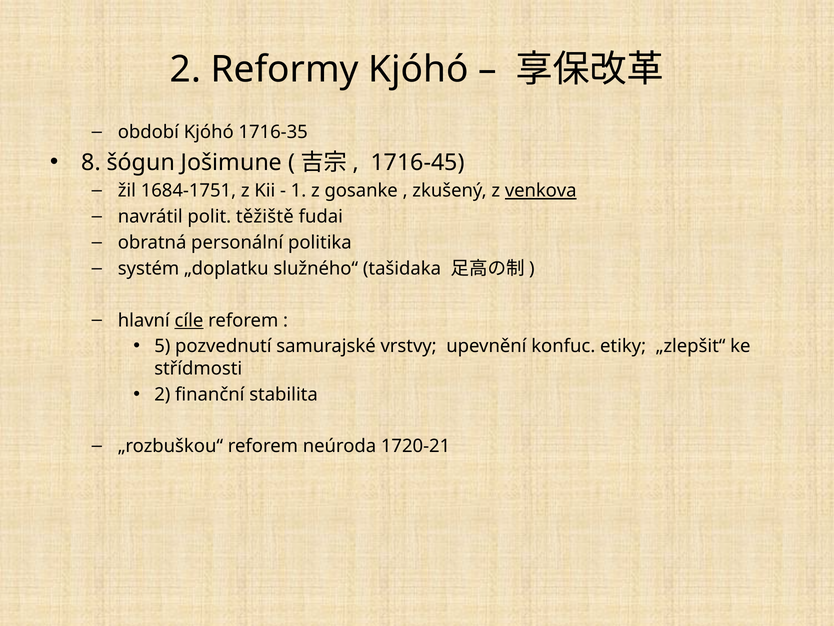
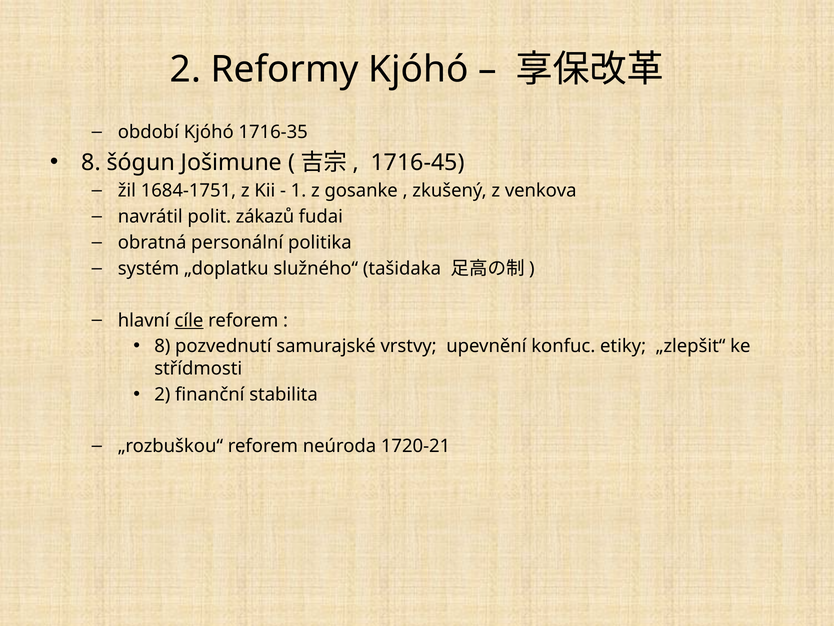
venkova underline: present -> none
těžiště: těžiště -> zákazů
5 at (162, 346): 5 -> 8
